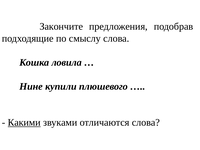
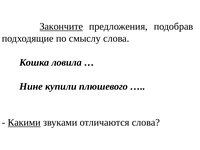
Закончите underline: none -> present
